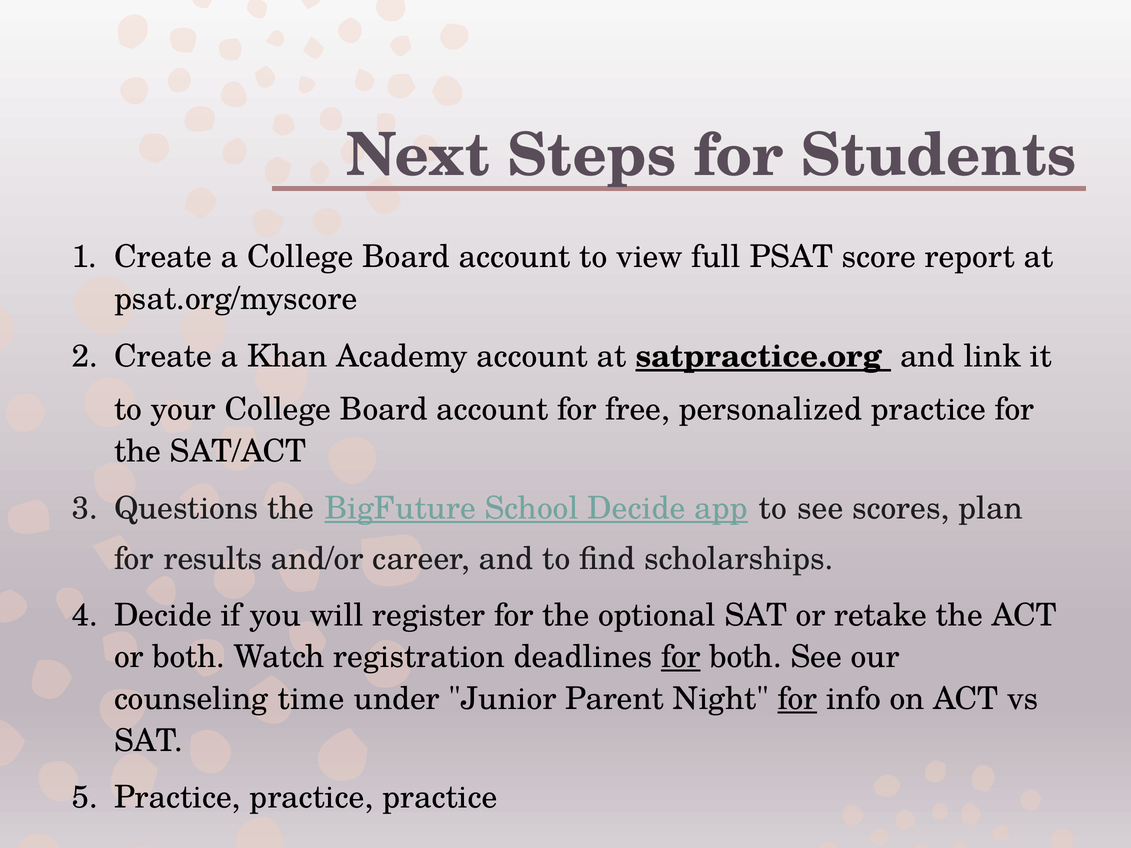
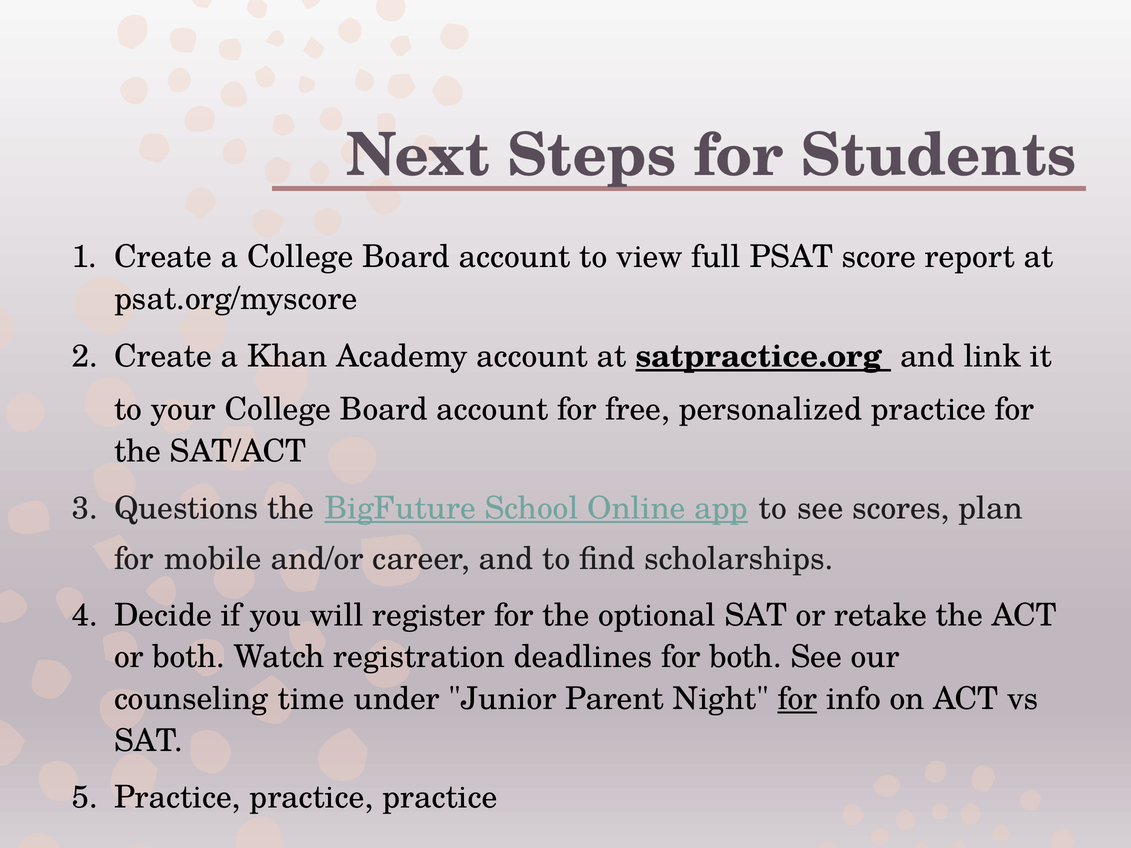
School Decide: Decide -> Online
results: results -> mobile
for at (681, 657) underline: present -> none
